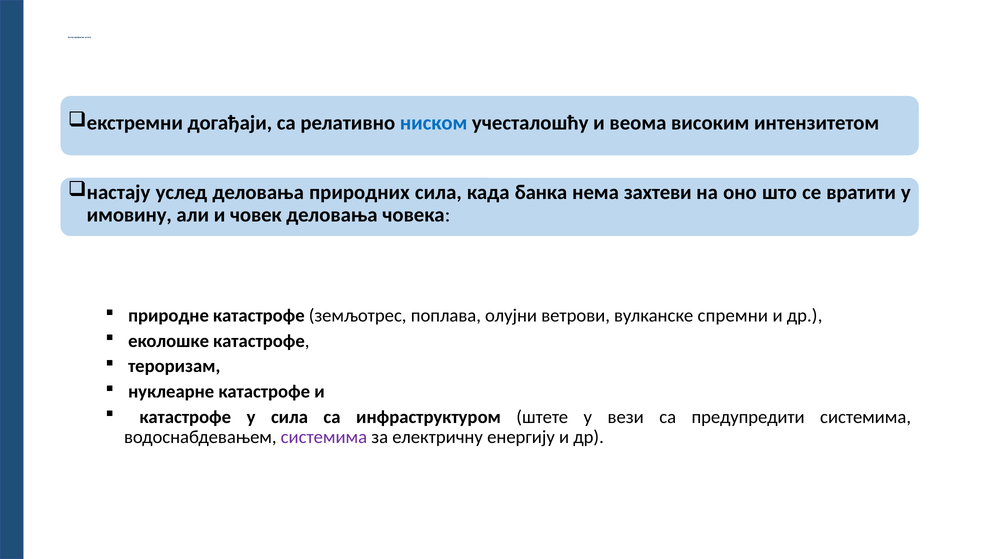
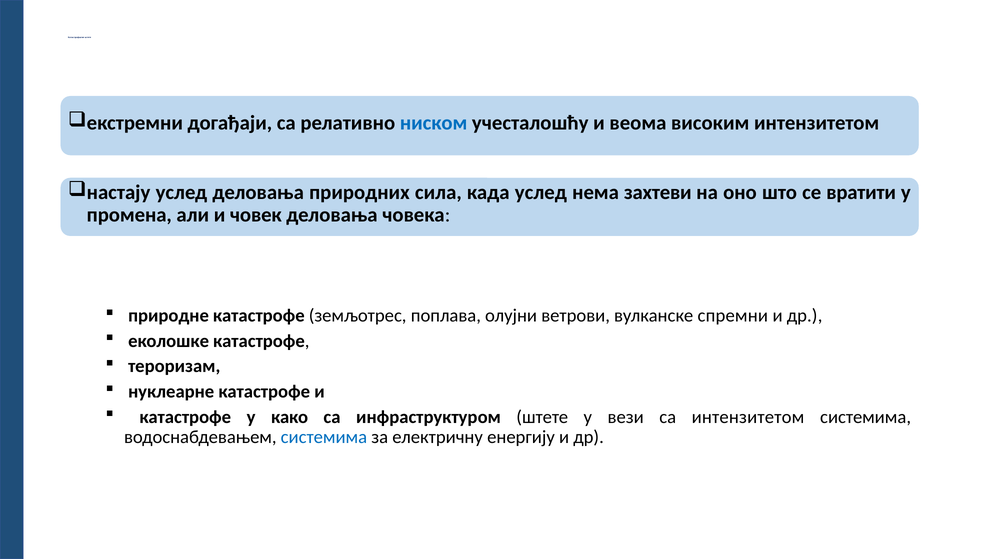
када банка: банка -> услед
имовину: имовину -> промена
у сила: сила -> како
са предупредити: предупредити -> интензитетом
системима at (324, 438) colour: purple -> blue
